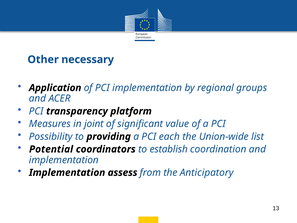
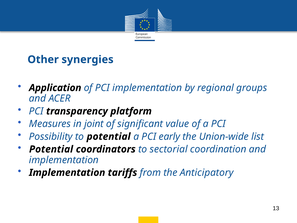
necessary: necessary -> synergies
to providing: providing -> potential
each: each -> early
establish: establish -> sectorial
assess: assess -> tariffs
